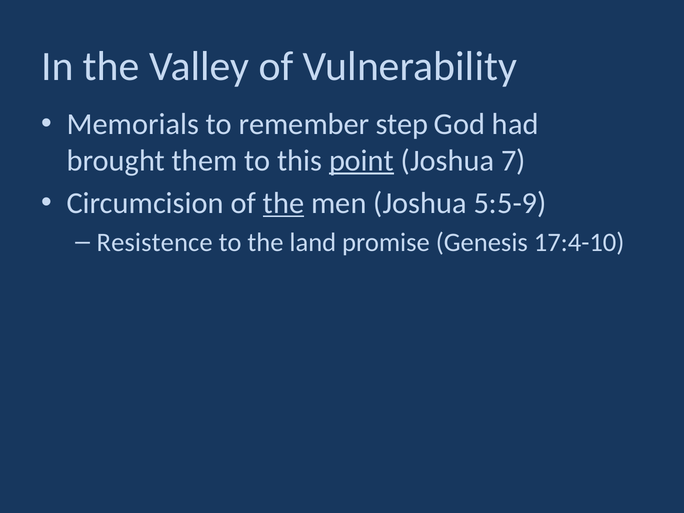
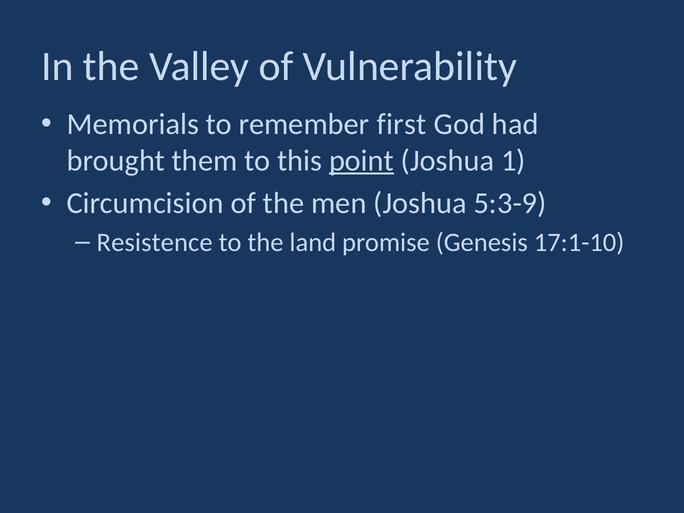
step: step -> first
7: 7 -> 1
the at (284, 203) underline: present -> none
5:5-9: 5:5-9 -> 5:3-9
17:4-10: 17:4-10 -> 17:1-10
